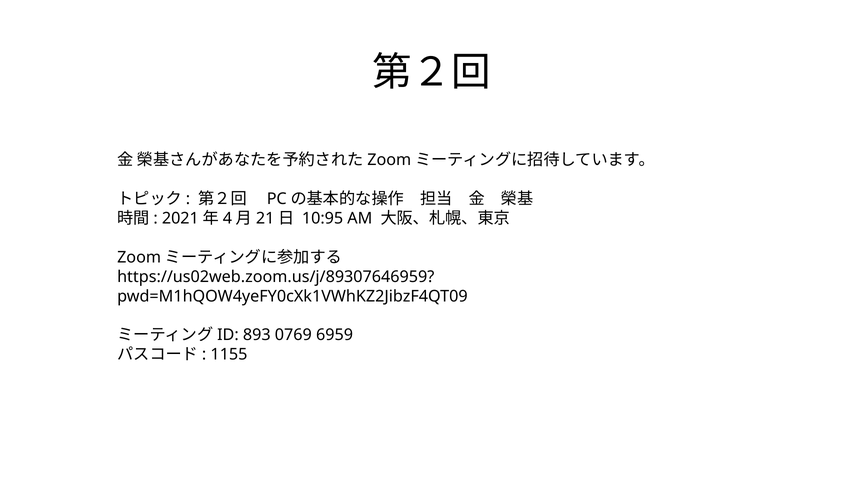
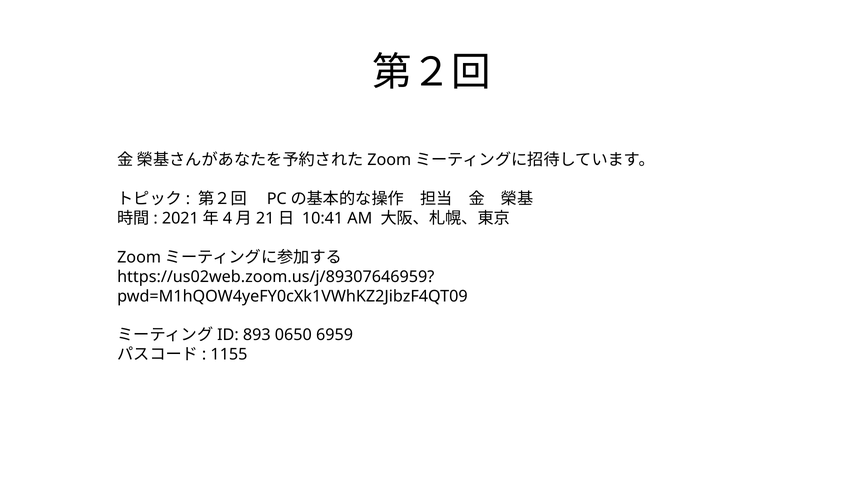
10:95: 10:95 -> 10:41
0769: 0769 -> 0650
